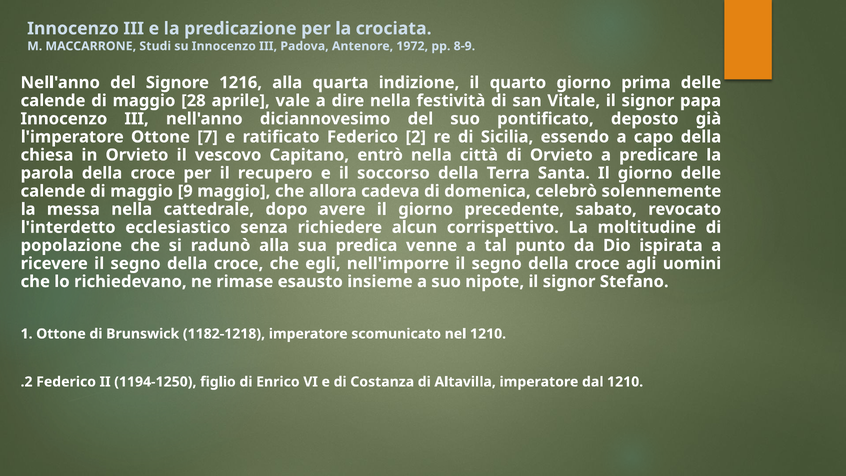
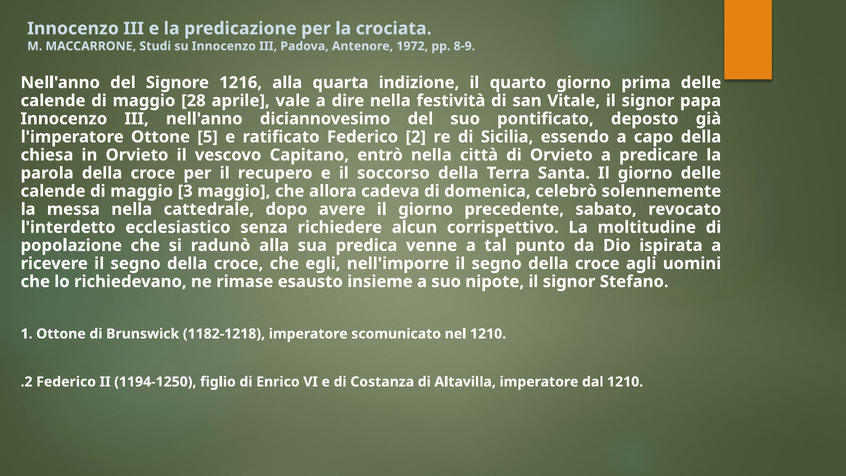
7: 7 -> 5
9: 9 -> 3
